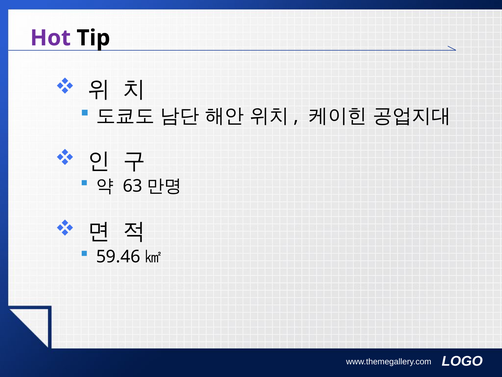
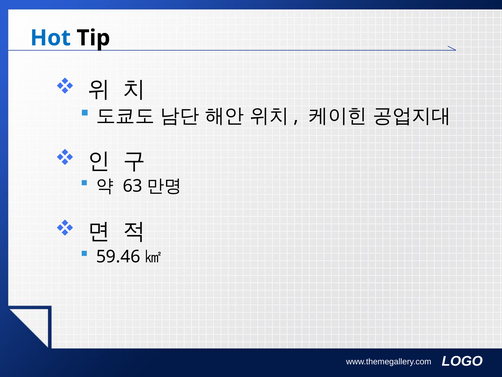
Hot colour: purple -> blue
